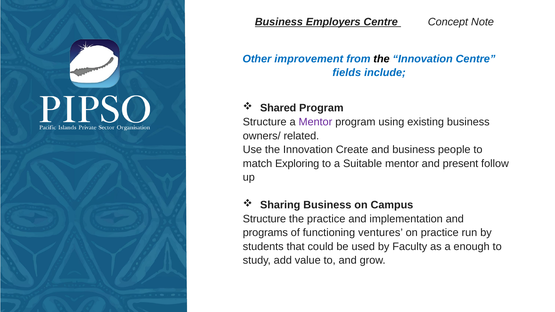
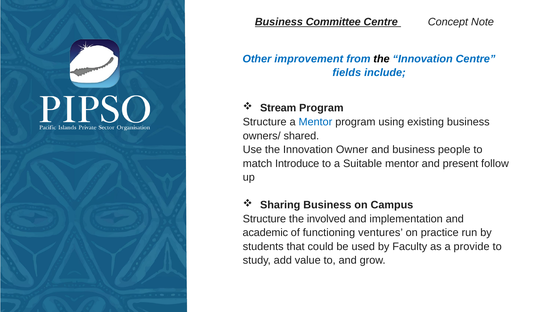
Employers: Employers -> Committee
Shared: Shared -> Stream
Mentor at (315, 122) colour: purple -> blue
related: related -> shared
Create: Create -> Owner
Exploring: Exploring -> Introduce
the practice: practice -> involved
programs: programs -> academic
enough: enough -> provide
